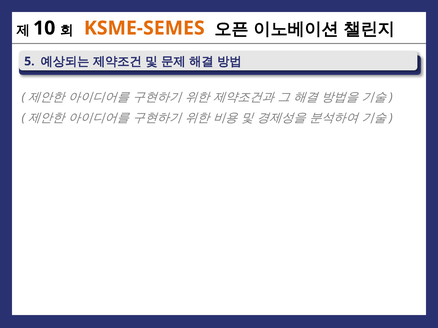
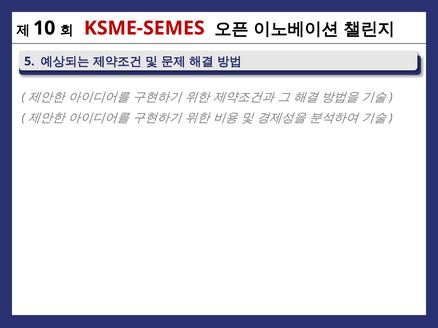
KSME-SEMES colour: orange -> red
